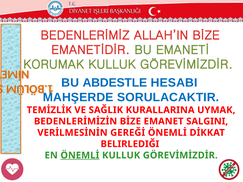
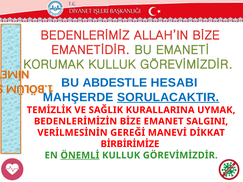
SORULACAKTIR underline: none -> present
GEREĞİ ÖNEMLİ: ÖNEMLİ -> MANEVİ
BELIRLEDIĞI: BELIRLEDIĞI -> BİRBİRİMİZE
